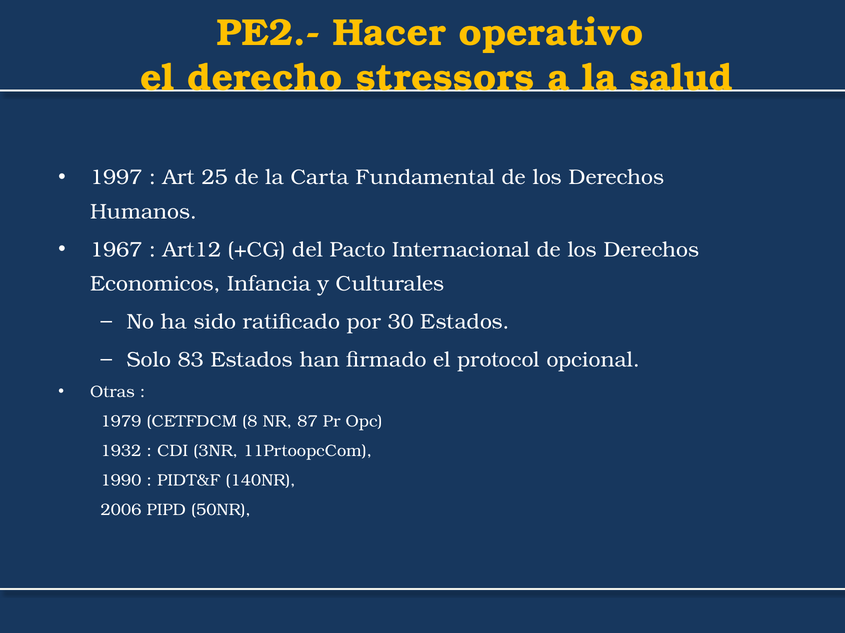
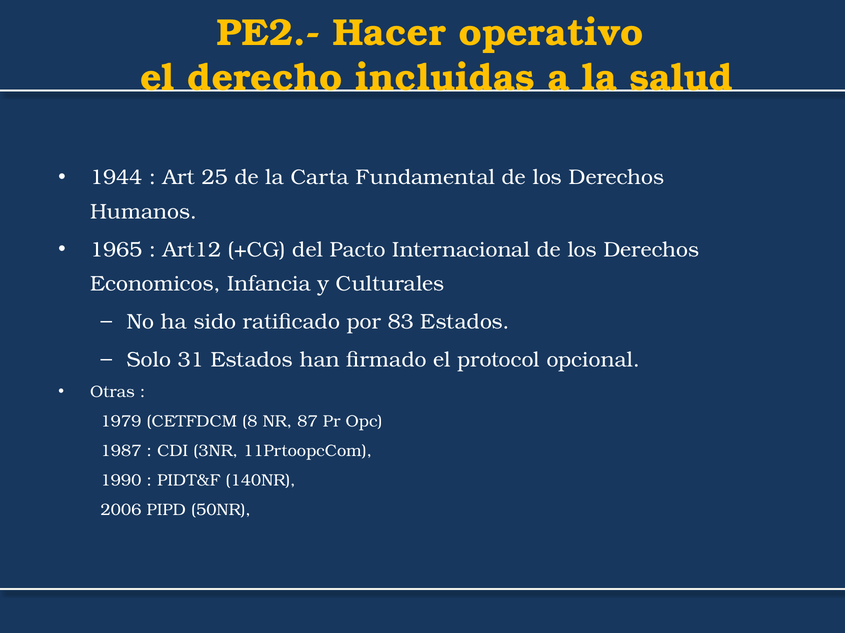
stressors: stressors -> incluidas
1997: 1997 -> 1944
1967: 1967 -> 1965
30: 30 -> 83
83: 83 -> 31
1932: 1932 -> 1987
